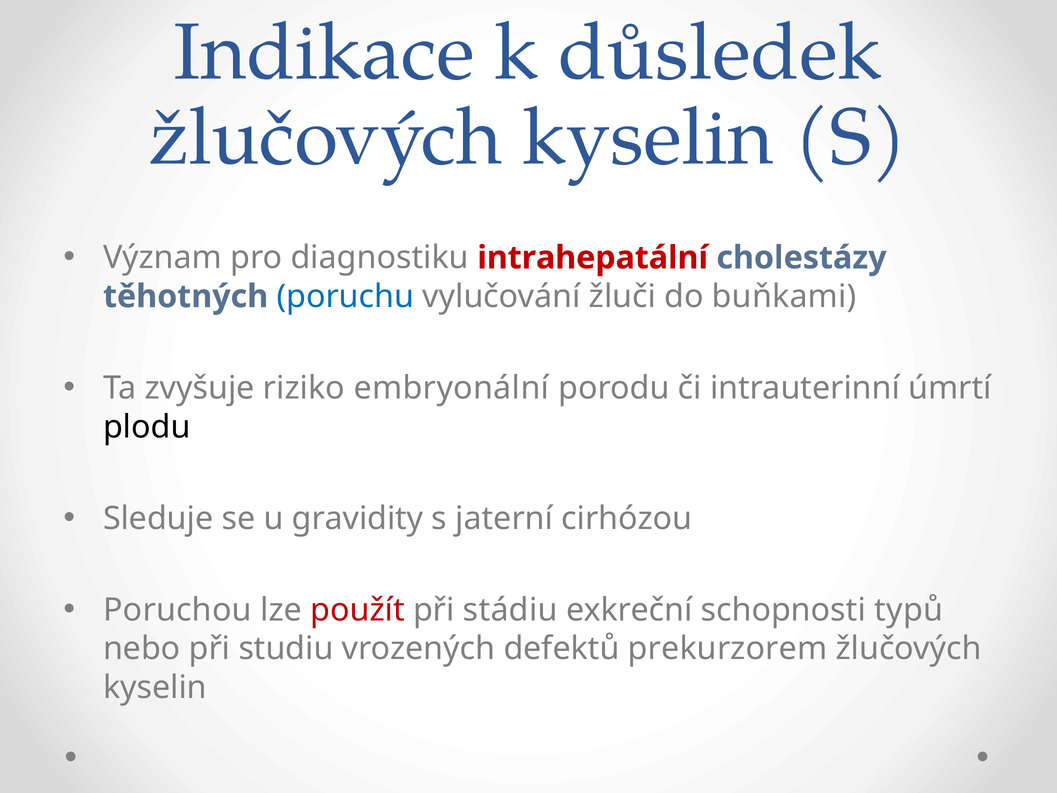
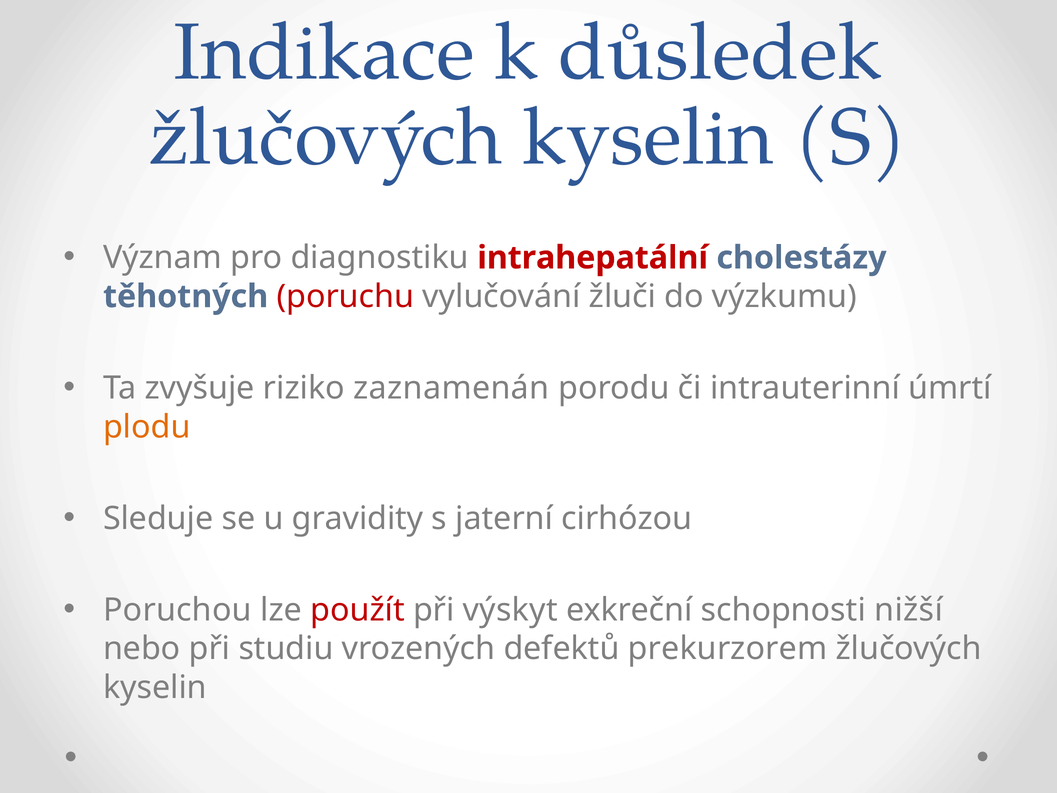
poruchu colour: blue -> red
buňkami: buňkami -> výzkumu
embryonální: embryonální -> zaznamenán
plodu colour: black -> orange
stádiu: stádiu -> výskyt
typů: typů -> nižší
